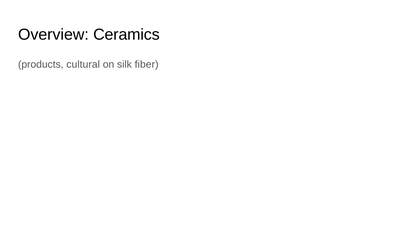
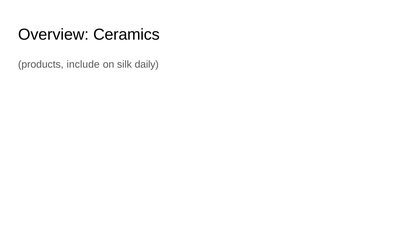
cultural: cultural -> include
fiber: fiber -> daily
